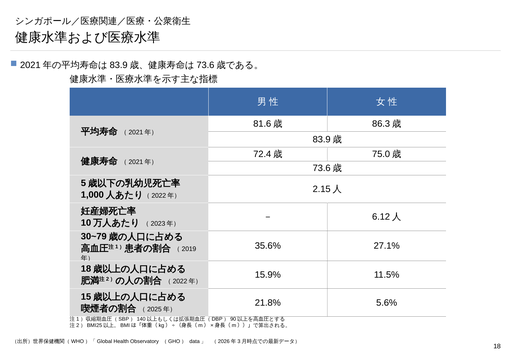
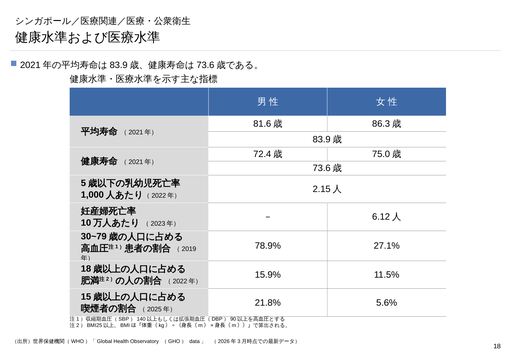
35.6%: 35.6% -> 78.9%
